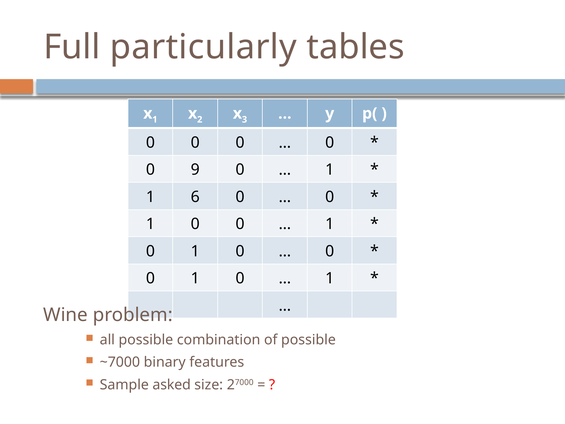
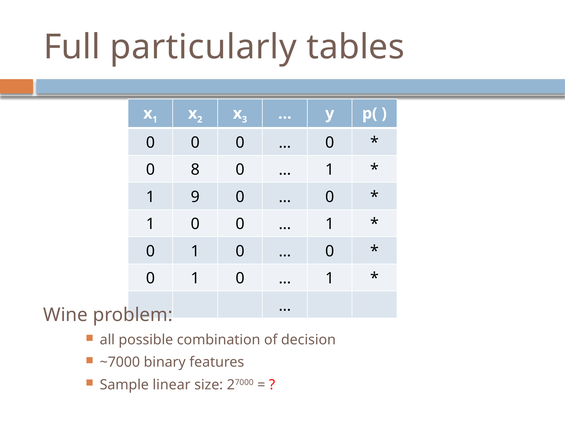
9: 9 -> 8
6: 6 -> 9
of possible: possible -> decision
asked: asked -> linear
